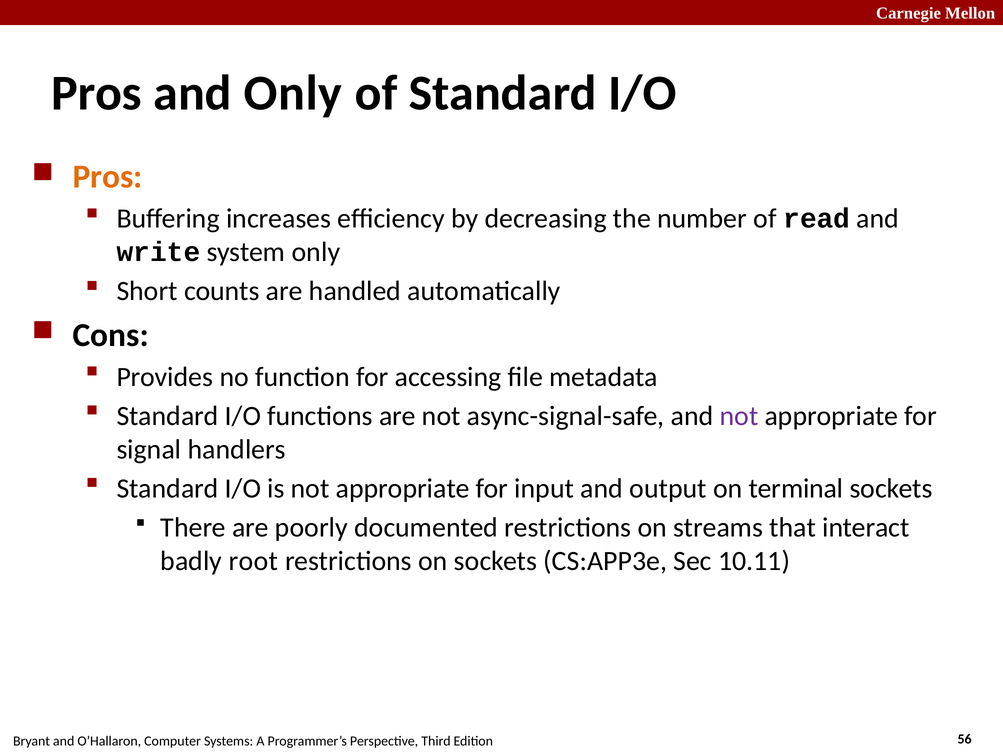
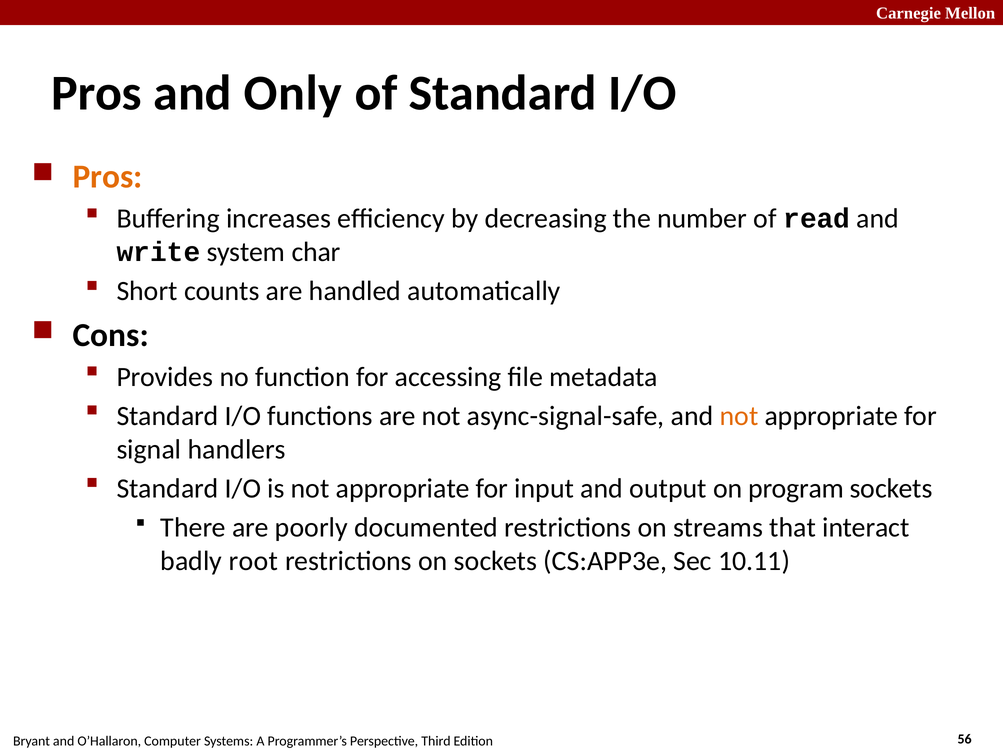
system only: only -> char
not at (739, 416) colour: purple -> orange
terminal: terminal -> program
